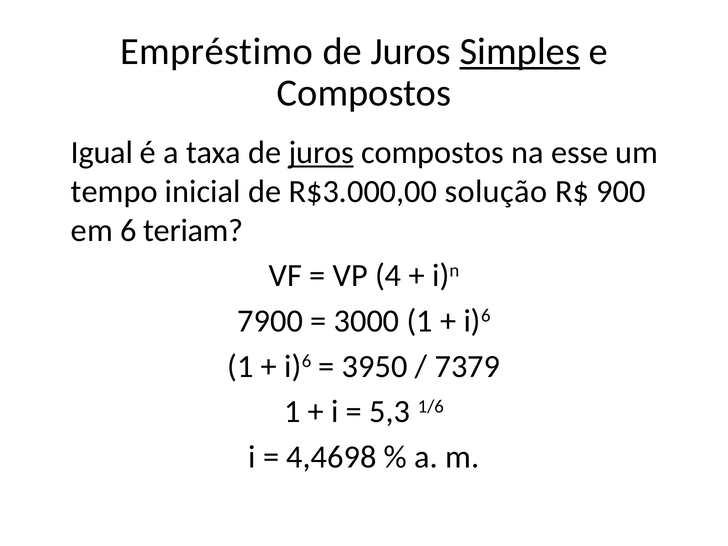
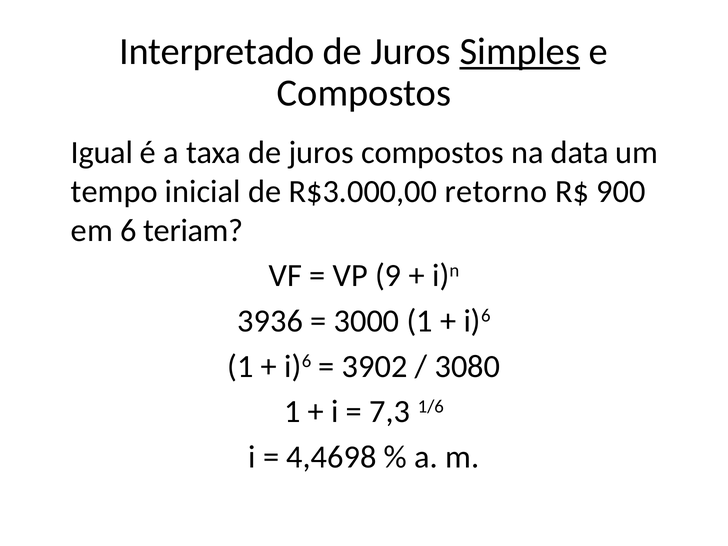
Empréstimo: Empréstimo -> Interpretado
juros at (321, 153) underline: present -> none
esse: esse -> data
solução: solução -> retorno
4: 4 -> 9
7900: 7900 -> 3936
3950: 3950 -> 3902
7379: 7379 -> 3080
5,3: 5,3 -> 7,3
